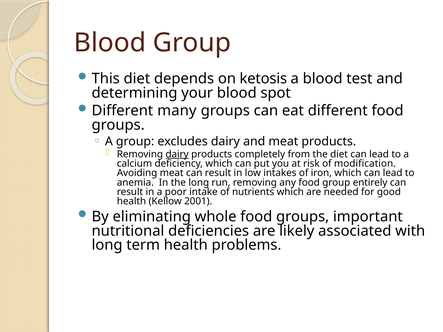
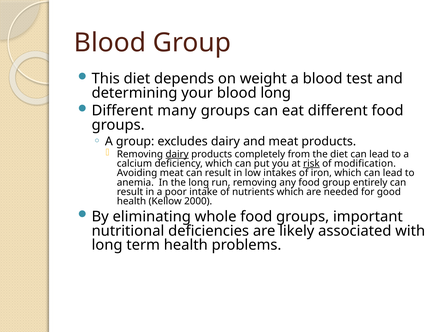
ketosis: ketosis -> weight
blood spot: spot -> long
risk underline: none -> present
2001: 2001 -> 2000
